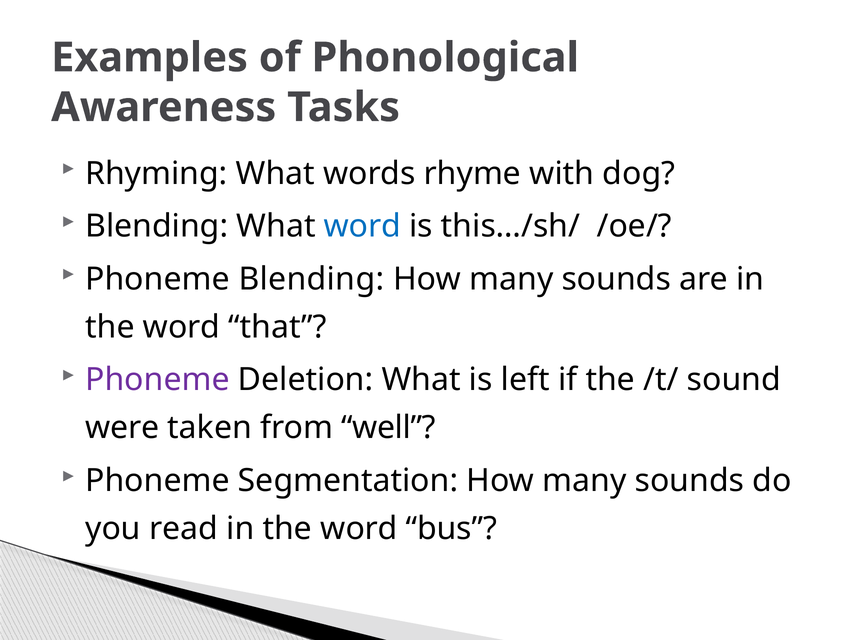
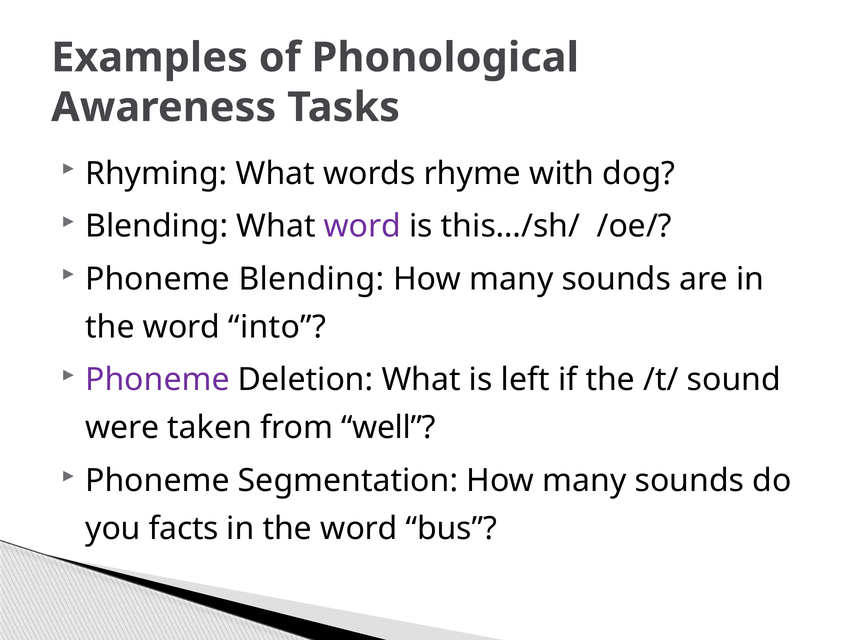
word at (362, 226) colour: blue -> purple
that: that -> into
read: read -> facts
